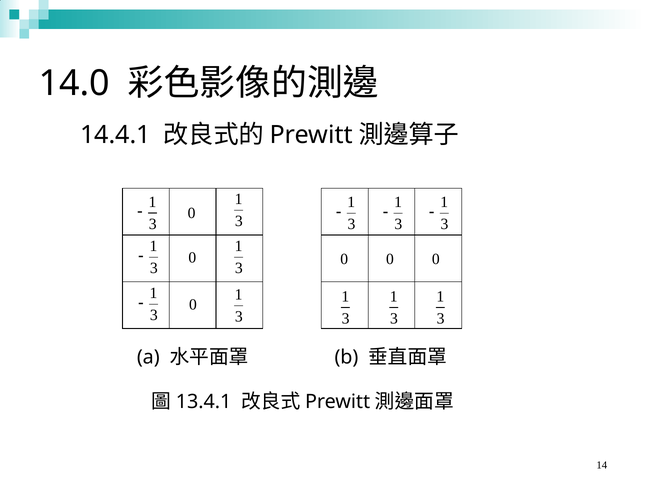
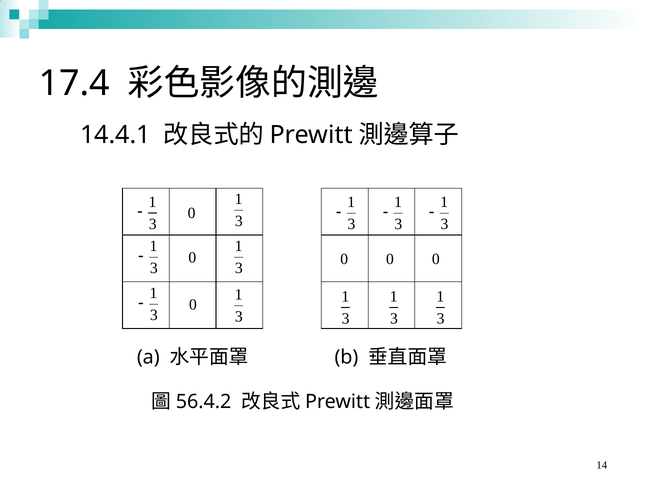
14.0: 14.0 -> 17.4
13.4.1: 13.4.1 -> 56.4.2
